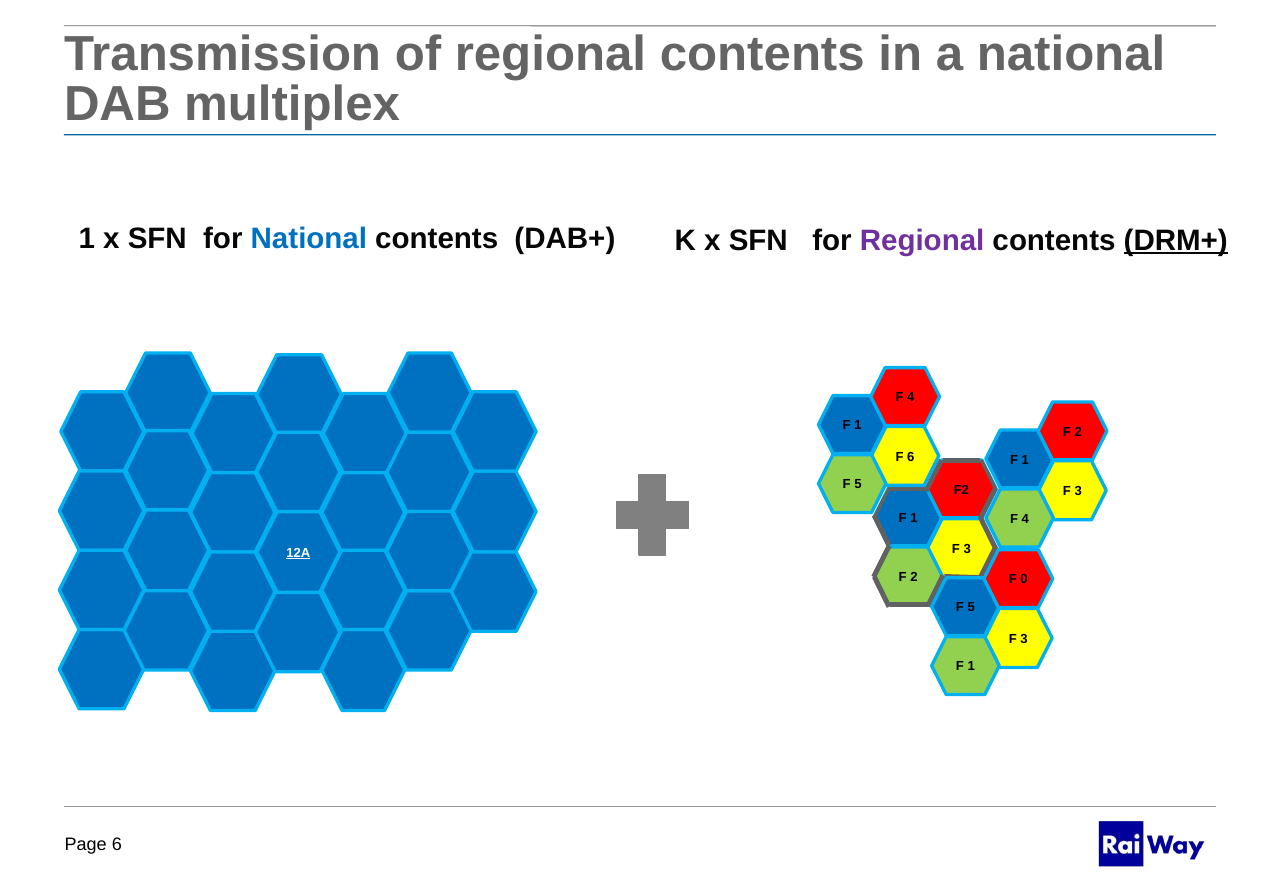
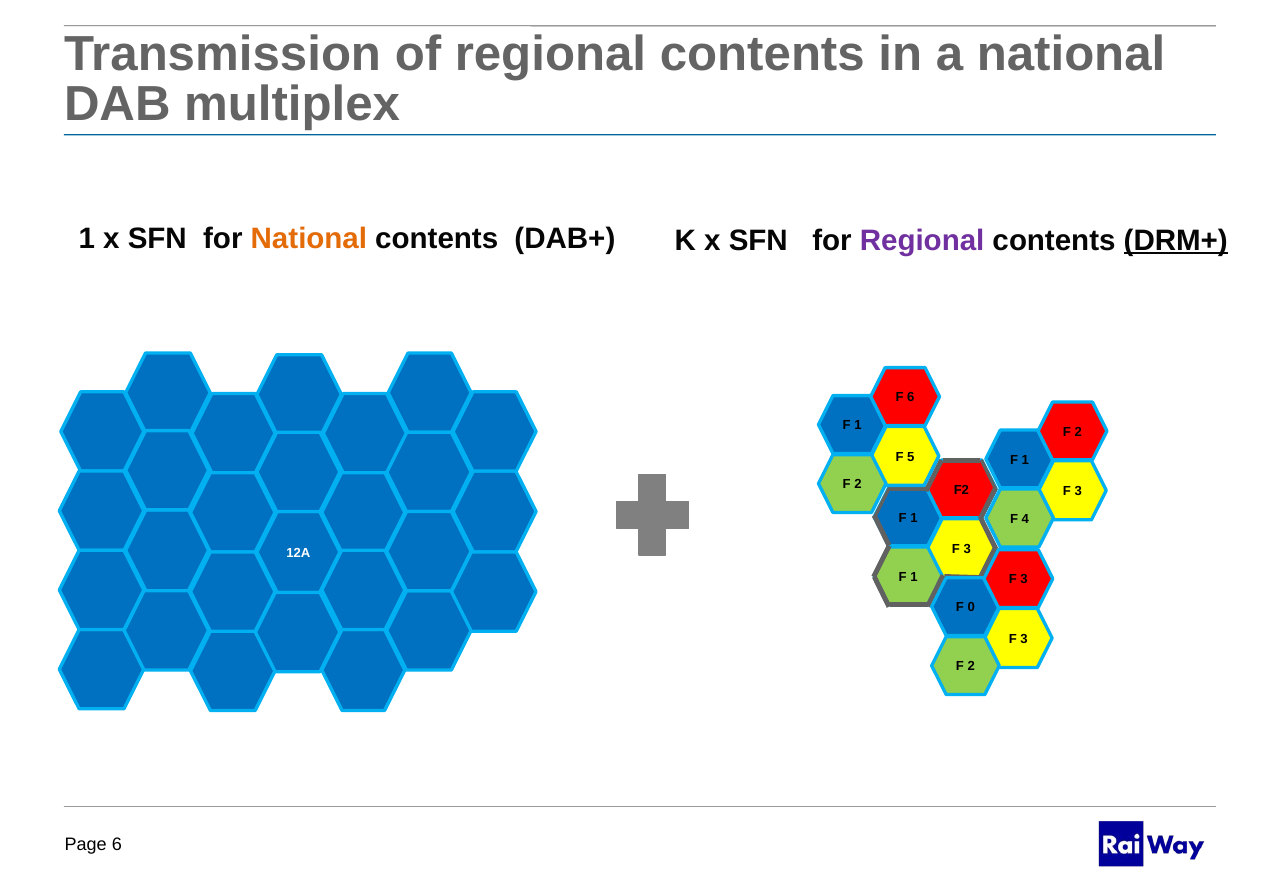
National at (309, 239) colour: blue -> orange
4 at (911, 397): 4 -> 6
F 6: 6 -> 5
5 at (858, 485): 5 -> 2
12A underline: present -> none
2 at (914, 577): 2 -> 1
0 at (1024, 580): 0 -> 3
5 at (971, 608): 5 -> 0
1 at (971, 667): 1 -> 2
